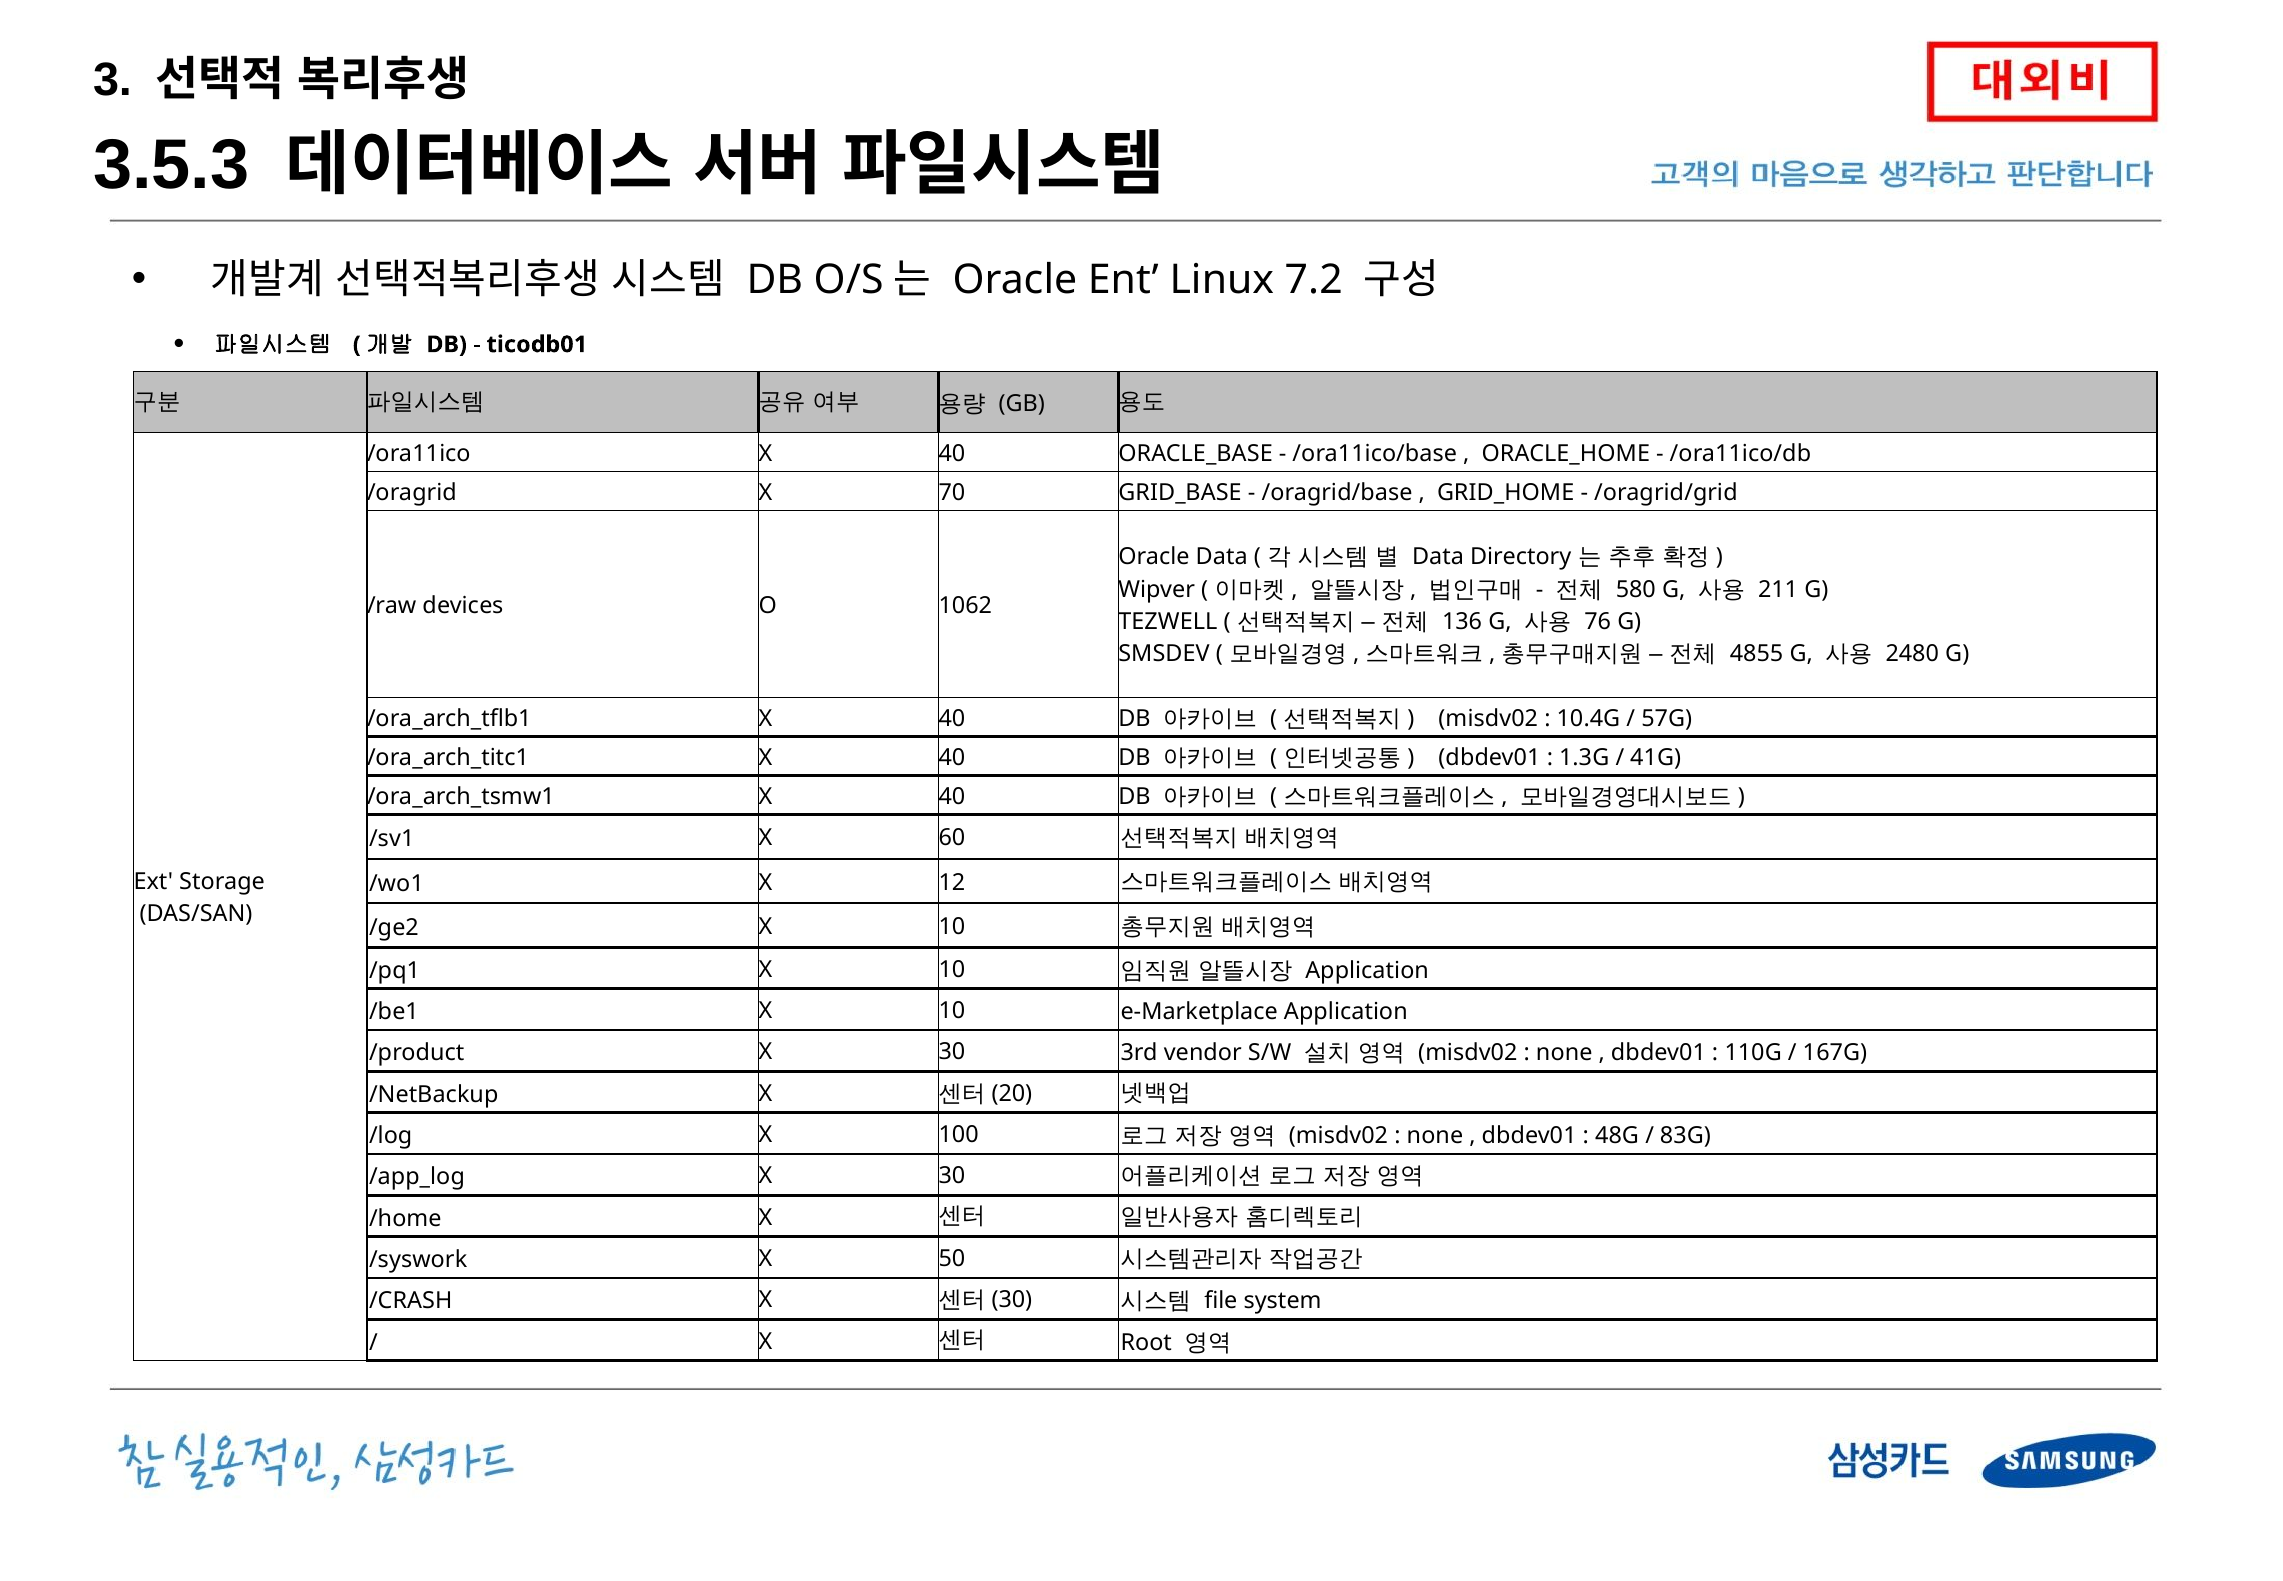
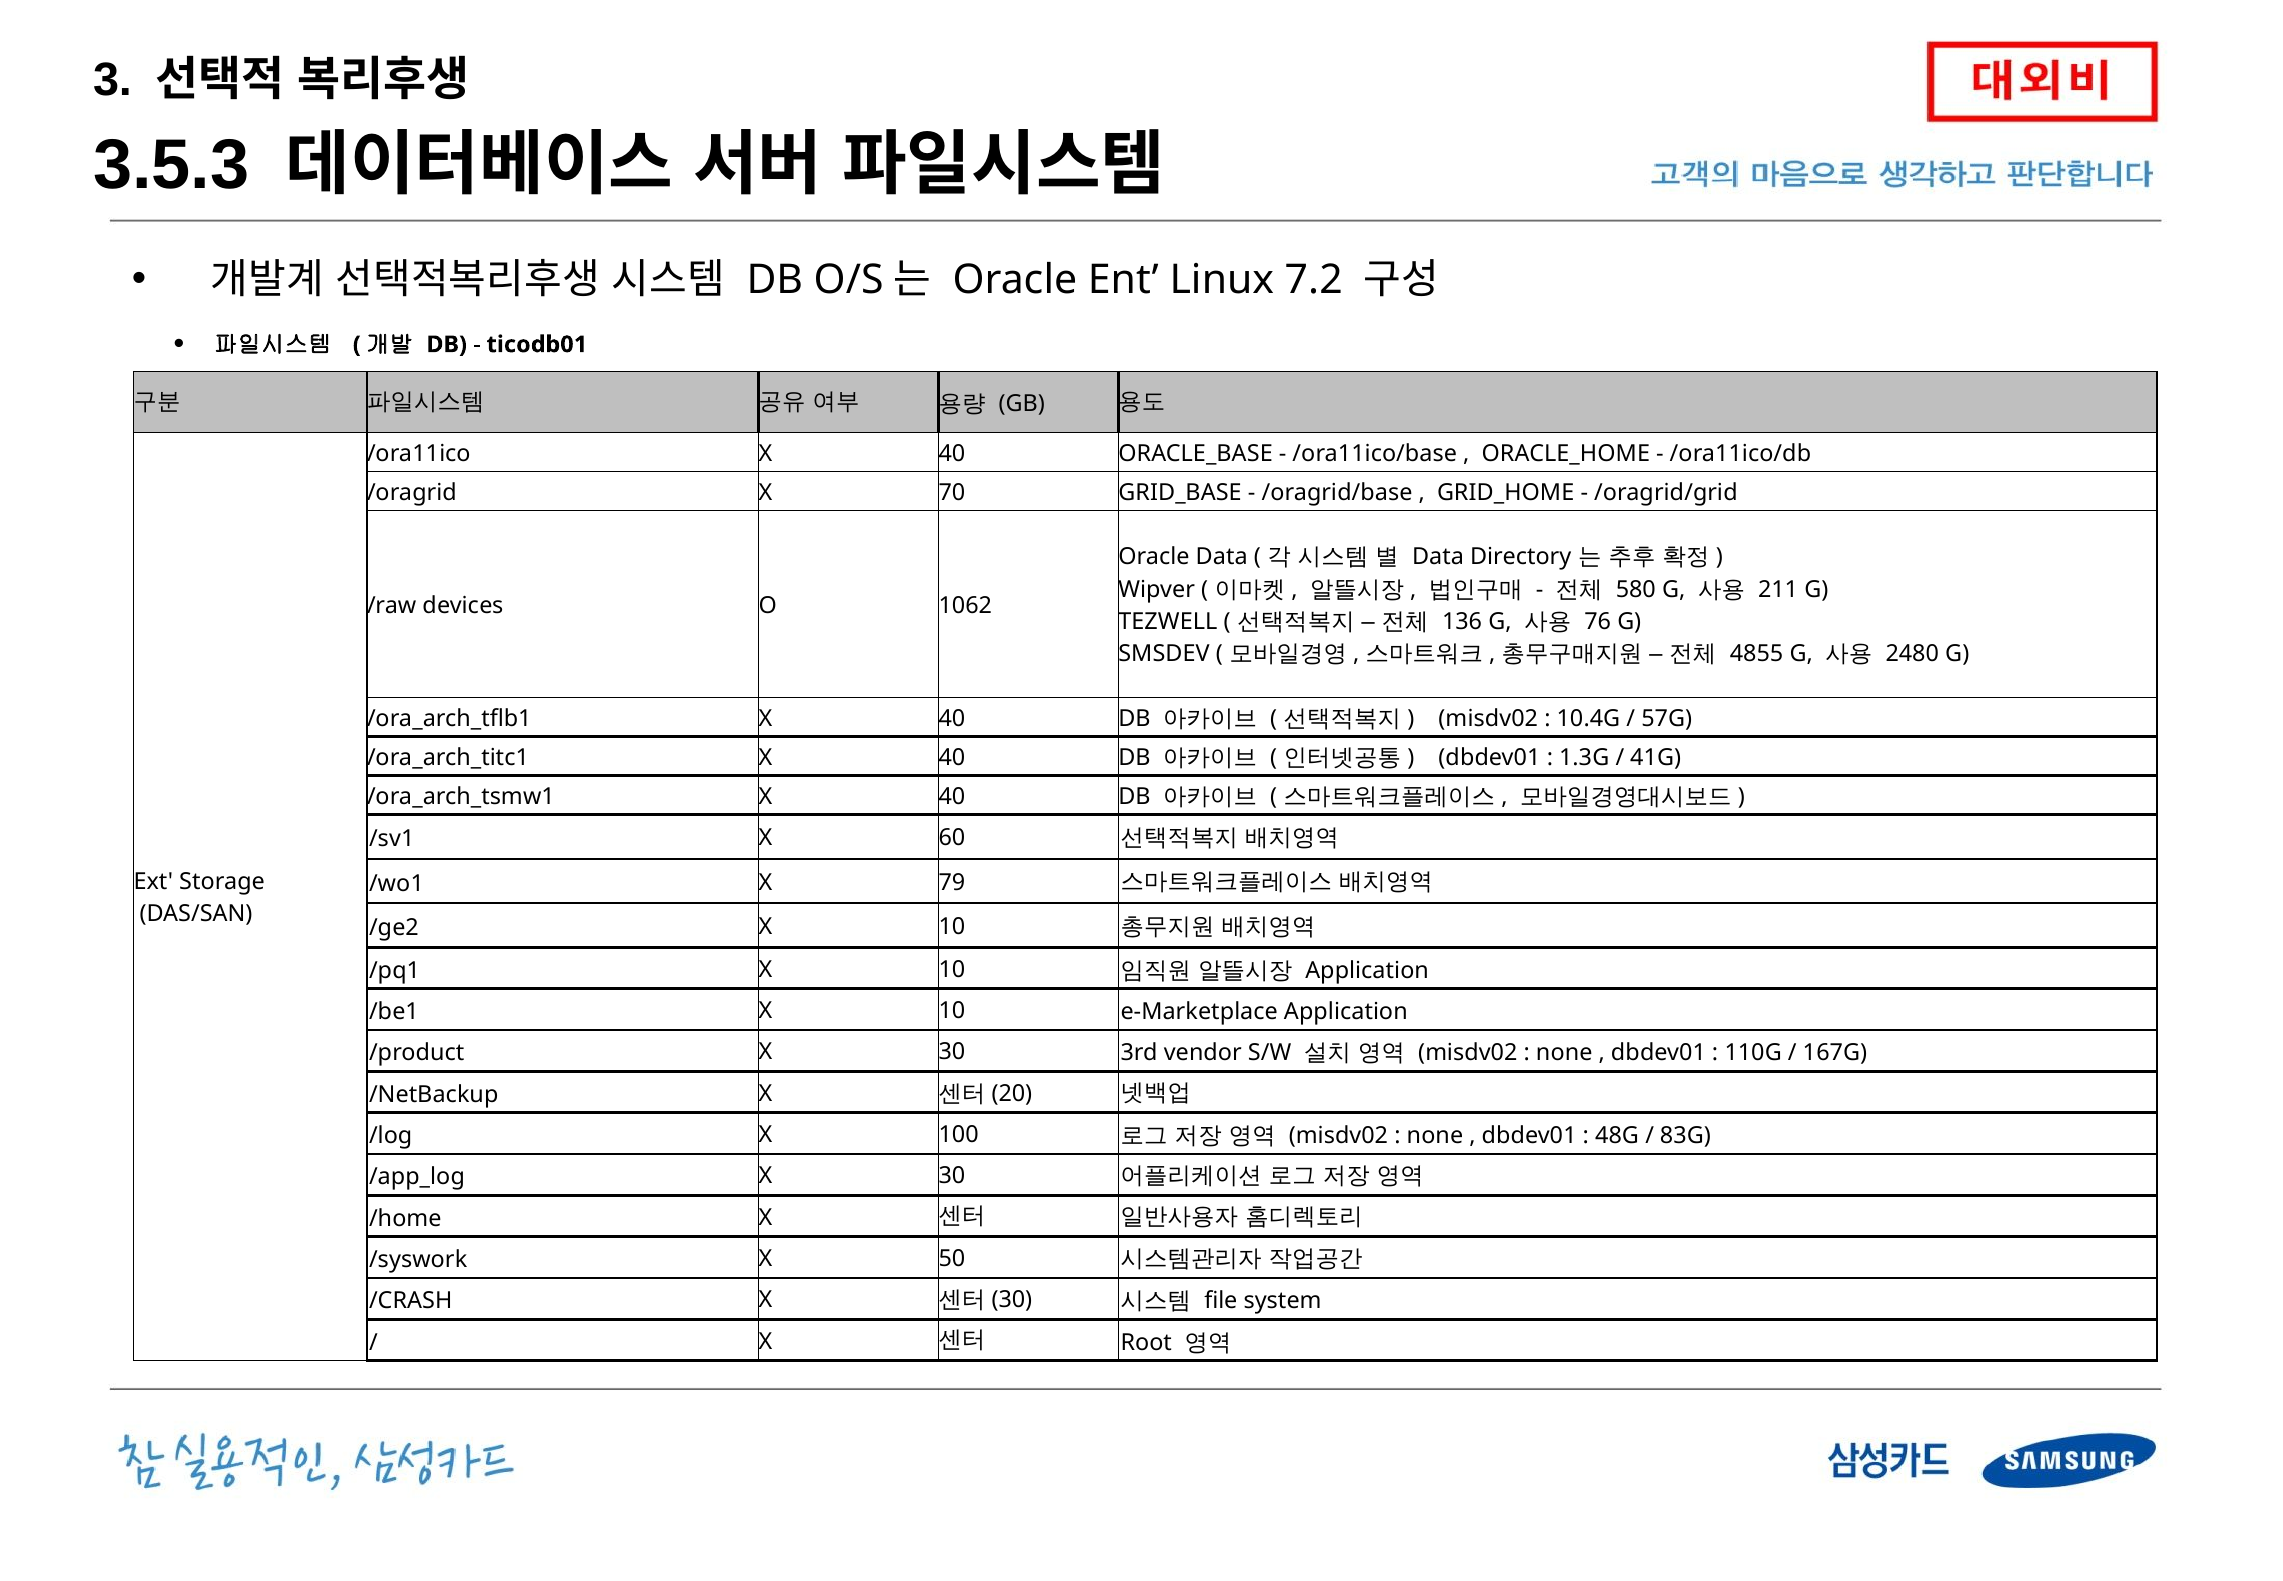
12: 12 -> 79
